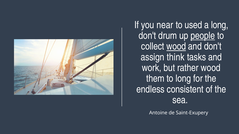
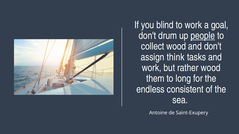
near: near -> blind
to used: used -> work
a long: long -> goal
wood at (176, 47) underline: present -> none
